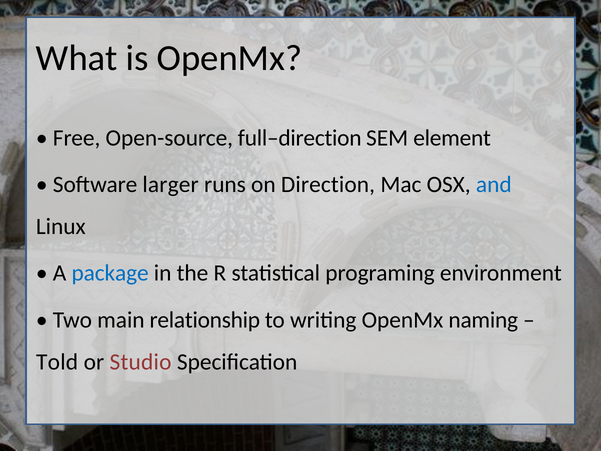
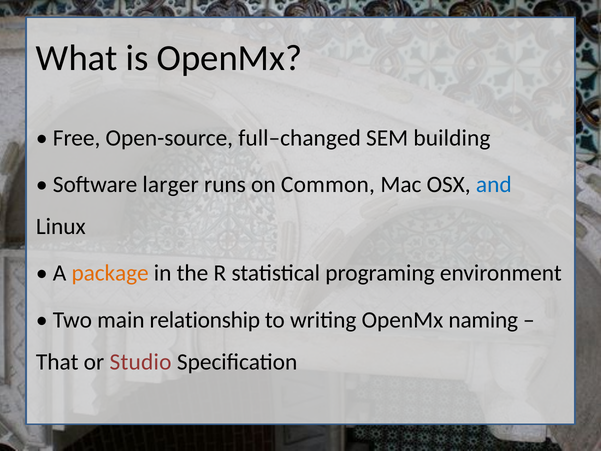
full–direction: full–direction -> full–changed
element: element -> building
Direction: Direction -> Common
package colour: blue -> orange
Told: Told -> That
